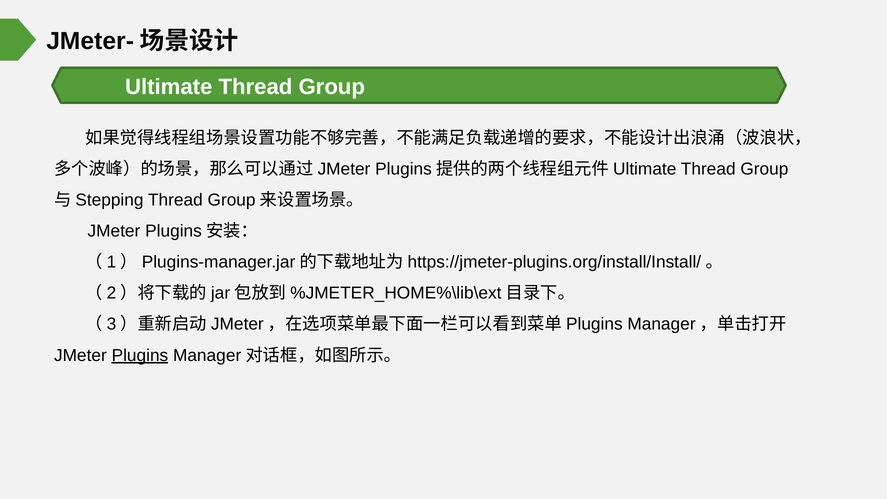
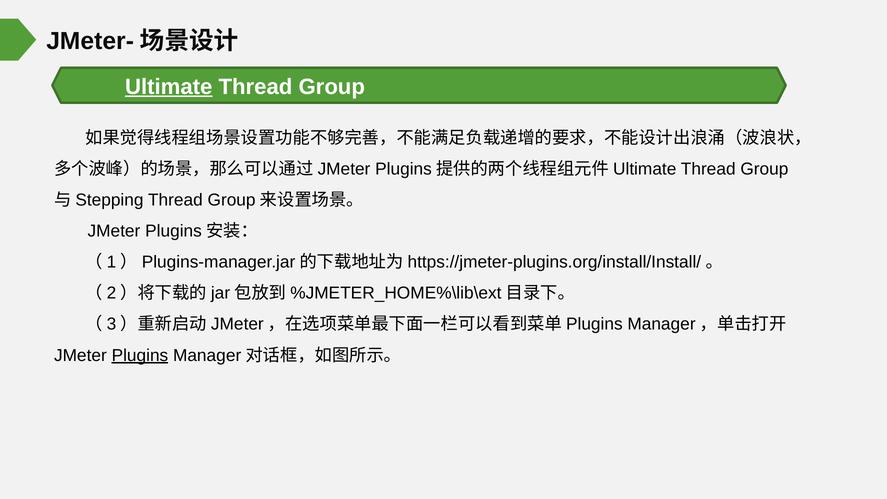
Ultimate underline: none -> present
